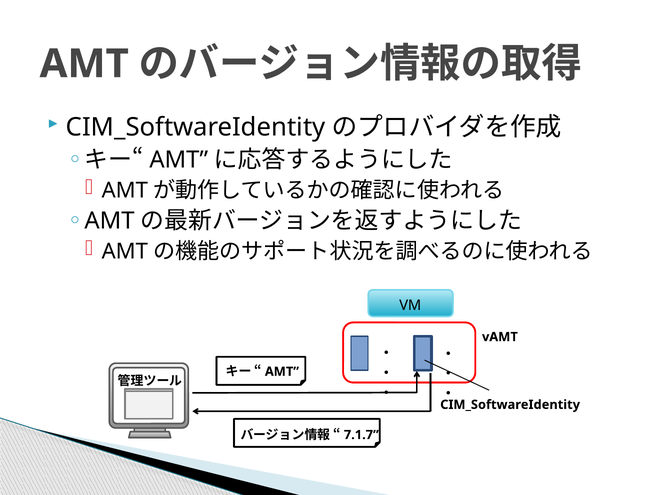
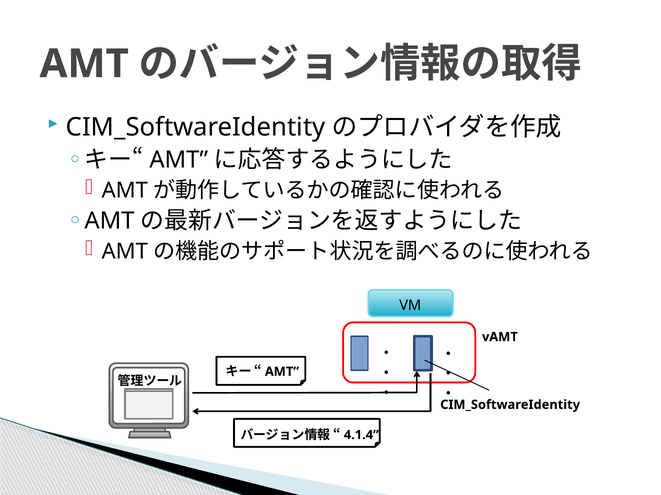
7.1.7: 7.1.7 -> 4.1.4
